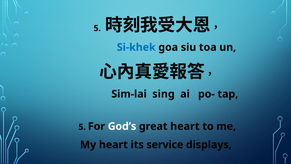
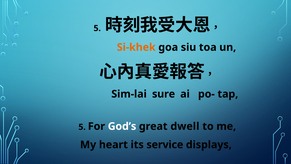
Si-khek colour: blue -> orange
sing: sing -> sure
great heart: heart -> dwell
